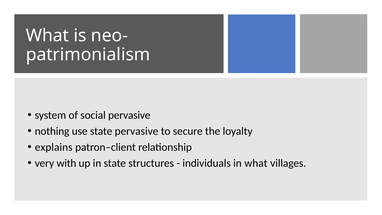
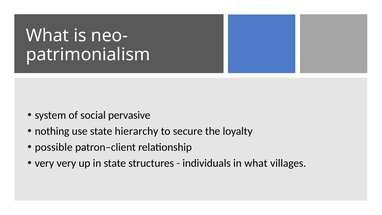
state pervasive: pervasive -> hierarchy
explains: explains -> possible
very with: with -> very
